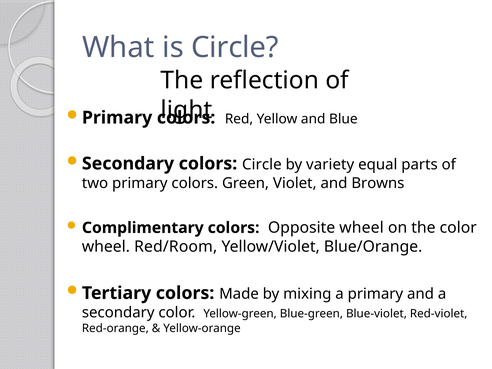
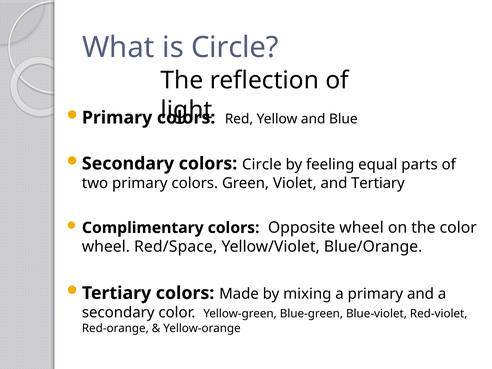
variety: variety -> feeling
and Browns: Browns -> Tertiary
Red/Room: Red/Room -> Red/Space
